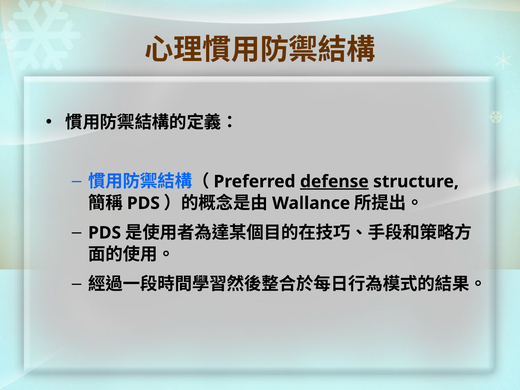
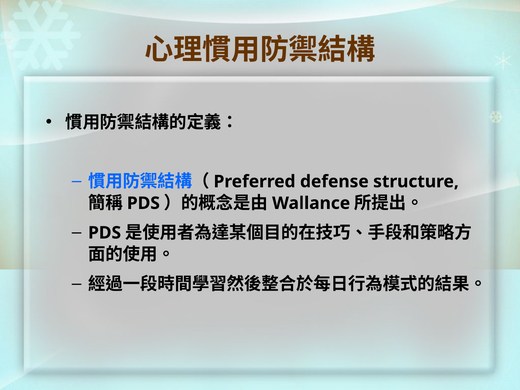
defense underline: present -> none
